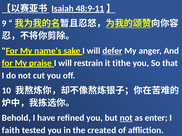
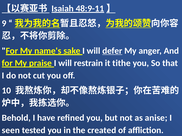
not at (126, 118) underline: present -> none
enter: enter -> anise
faith: faith -> seen
